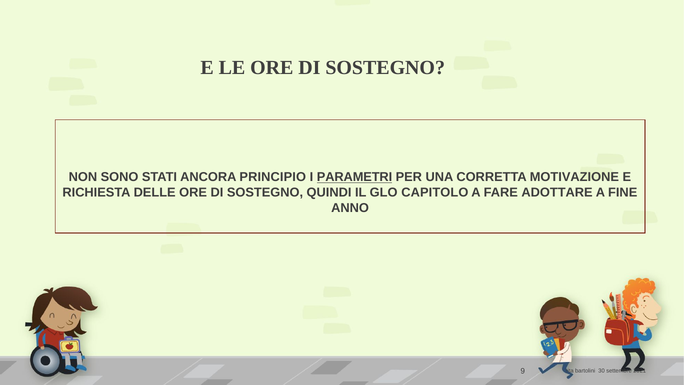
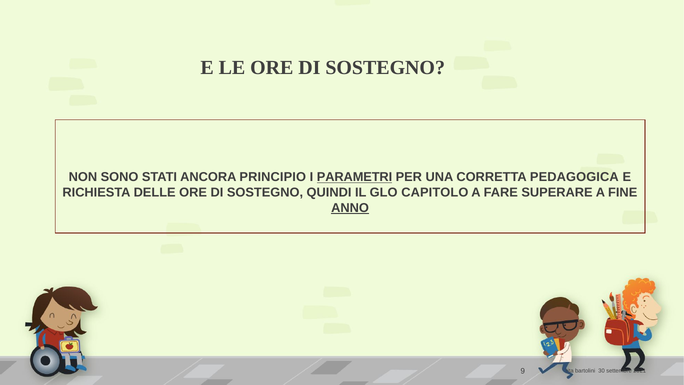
MOTIVAZIONE: MOTIVAZIONE -> PEDAGOGICA
ADOTTARE: ADOTTARE -> SUPERARE
ANNO underline: none -> present
